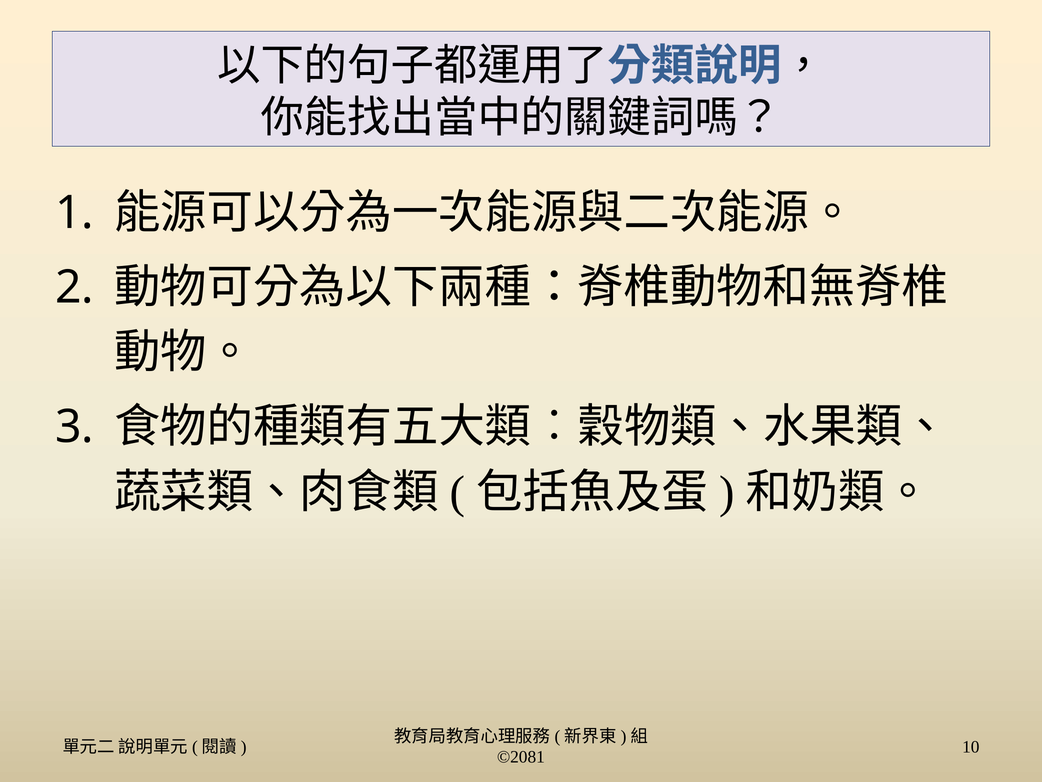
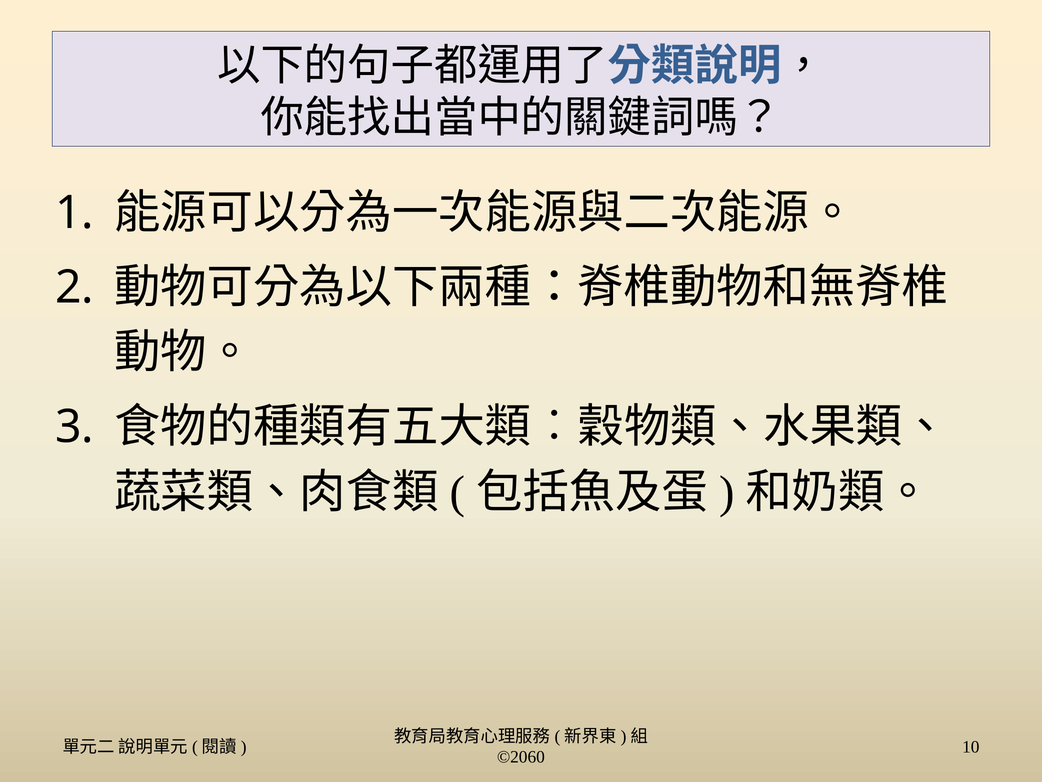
©2081: ©2081 -> ©2060
